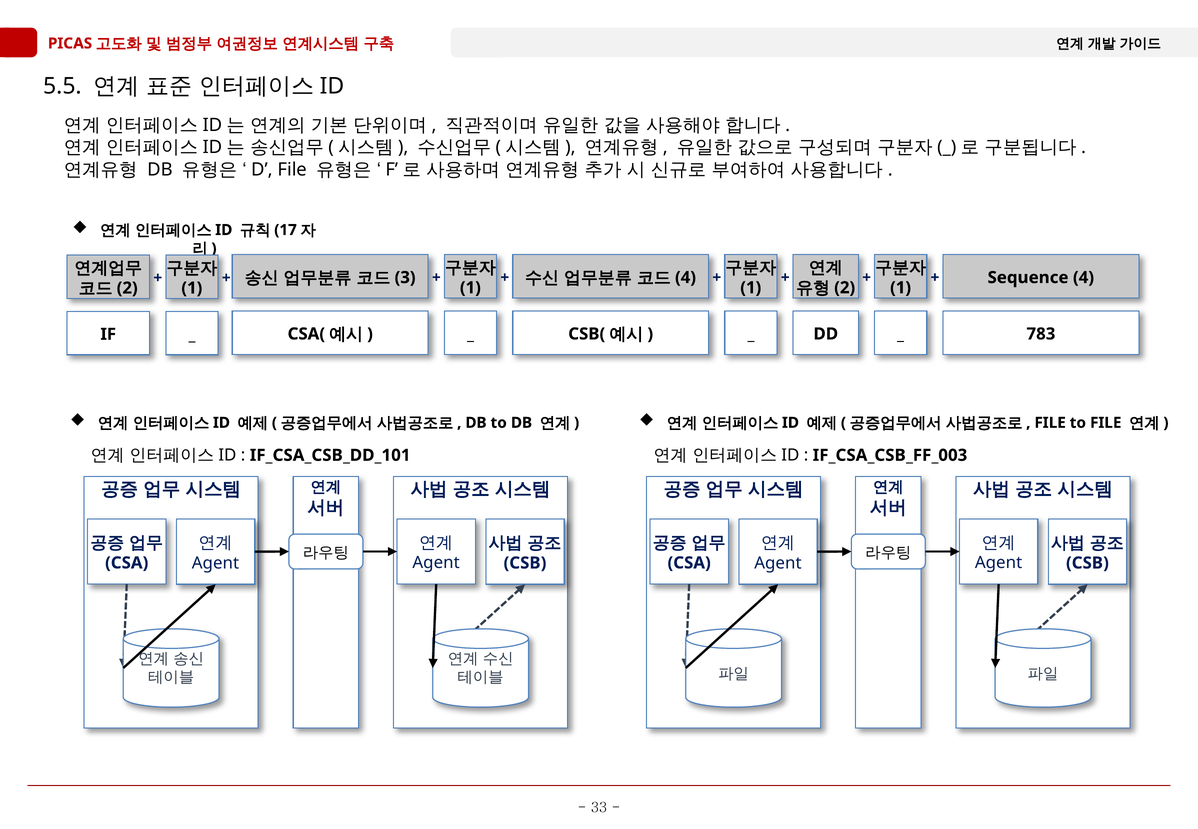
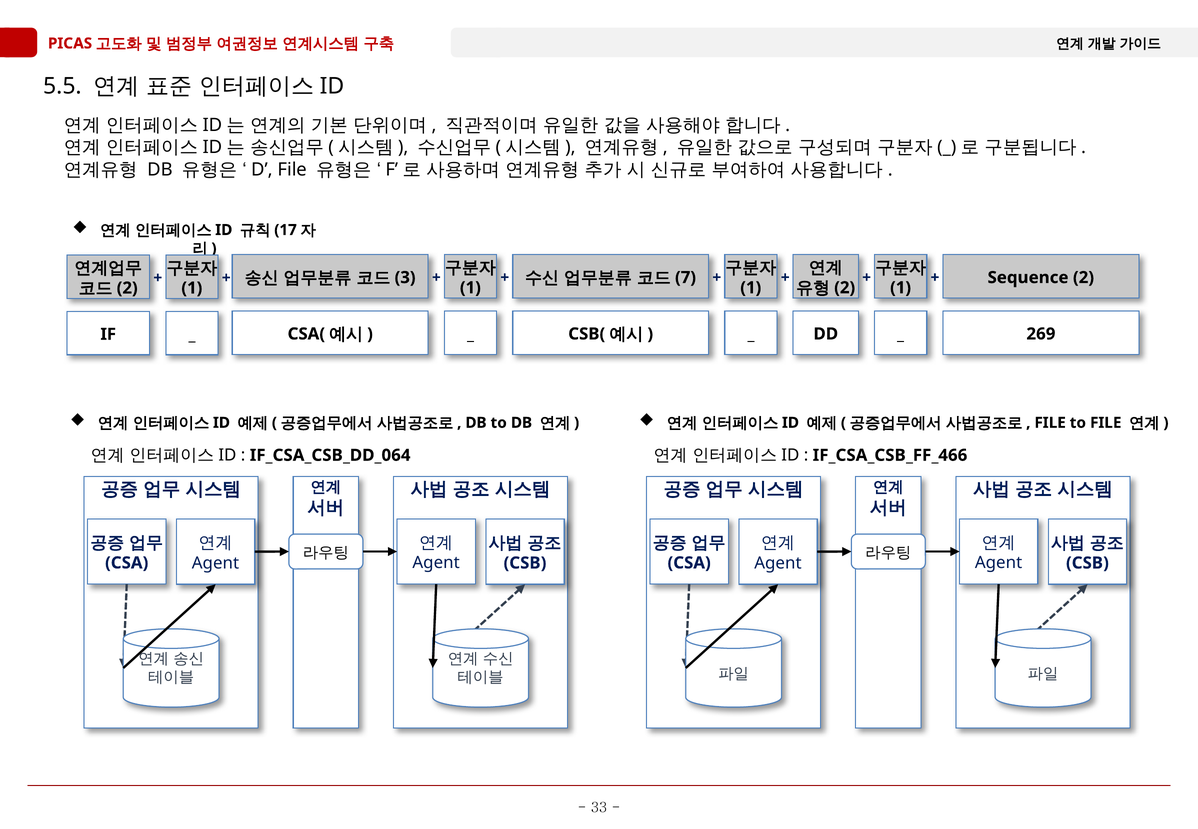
4 at (686, 278): 4 -> 7
Sequence 4: 4 -> 2
783: 783 -> 269
IF_CSA_CSB_DD_101: IF_CSA_CSB_DD_101 -> IF_CSA_CSB_DD_064
IF_CSA_CSB_FF_003: IF_CSA_CSB_FF_003 -> IF_CSA_CSB_FF_466
